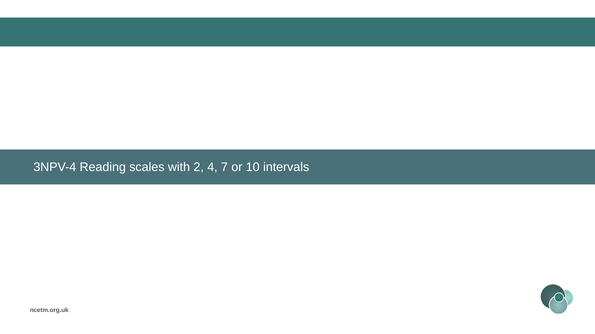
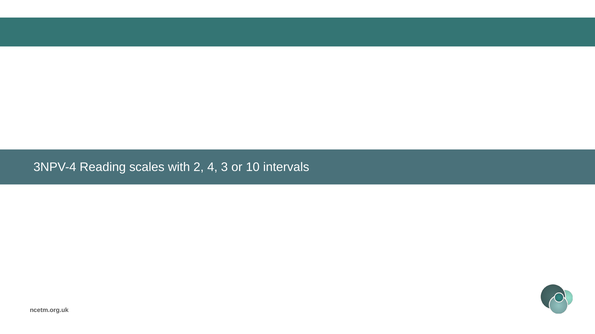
7: 7 -> 3
